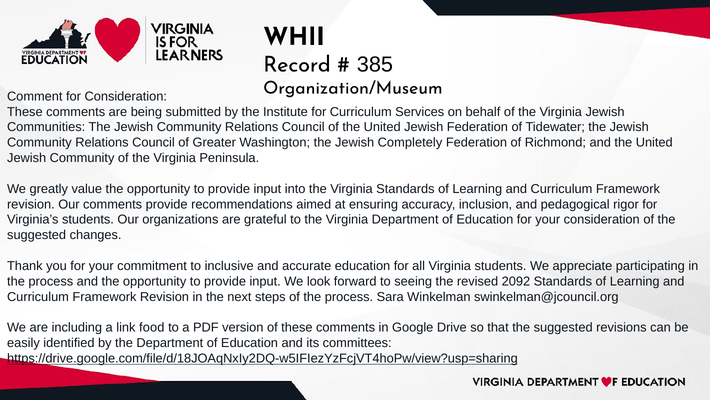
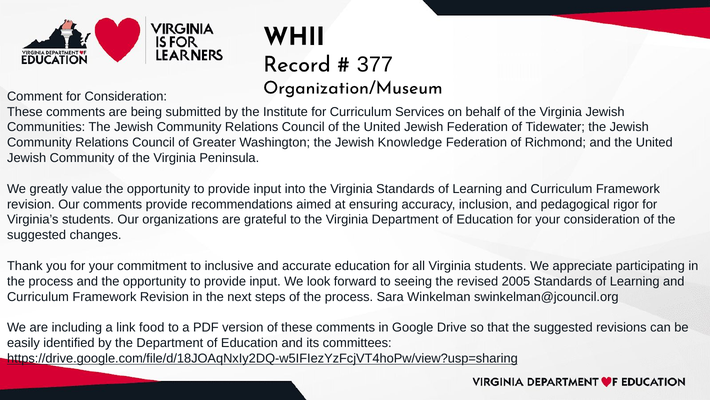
385: 385 -> 377
Completely: Completely -> Knowledge
2092: 2092 -> 2005
